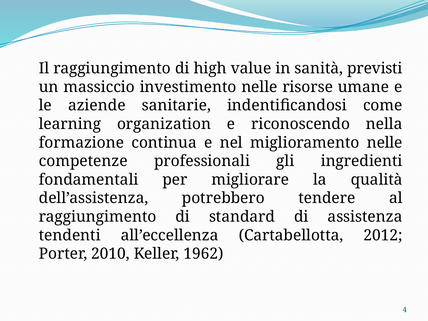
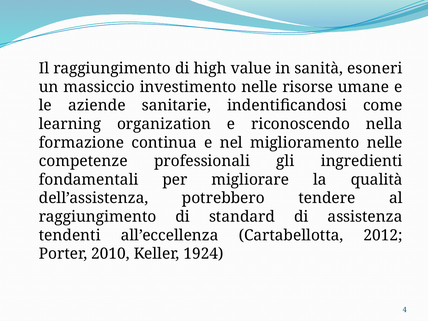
previsti: previsti -> esoneri
1962: 1962 -> 1924
